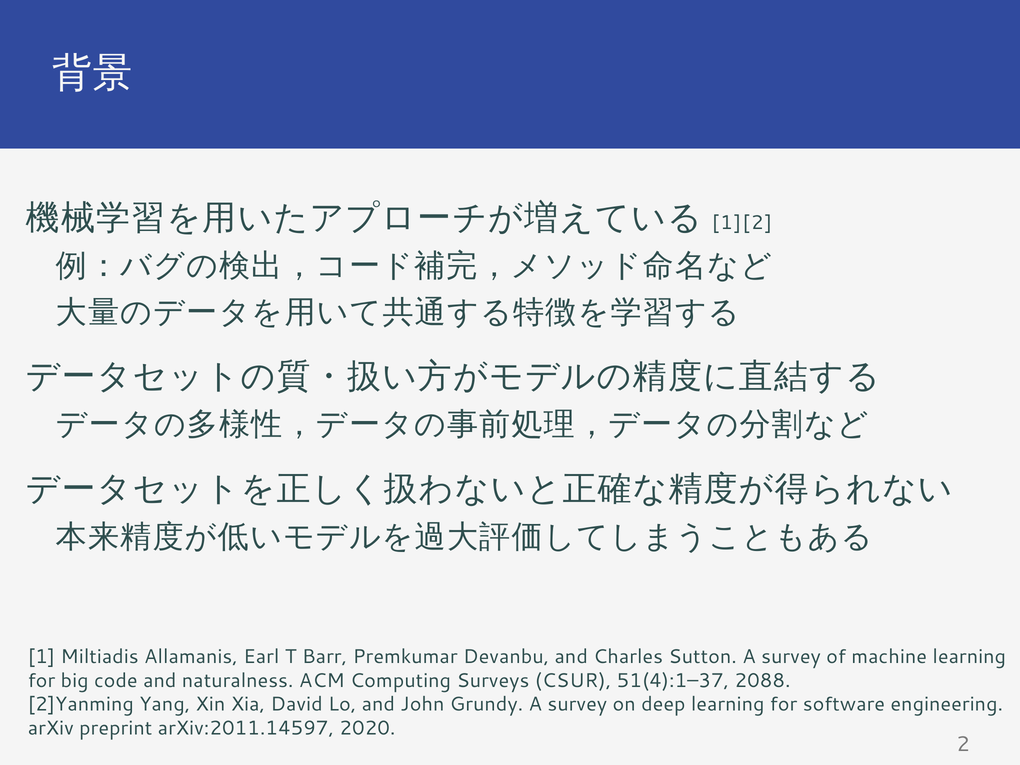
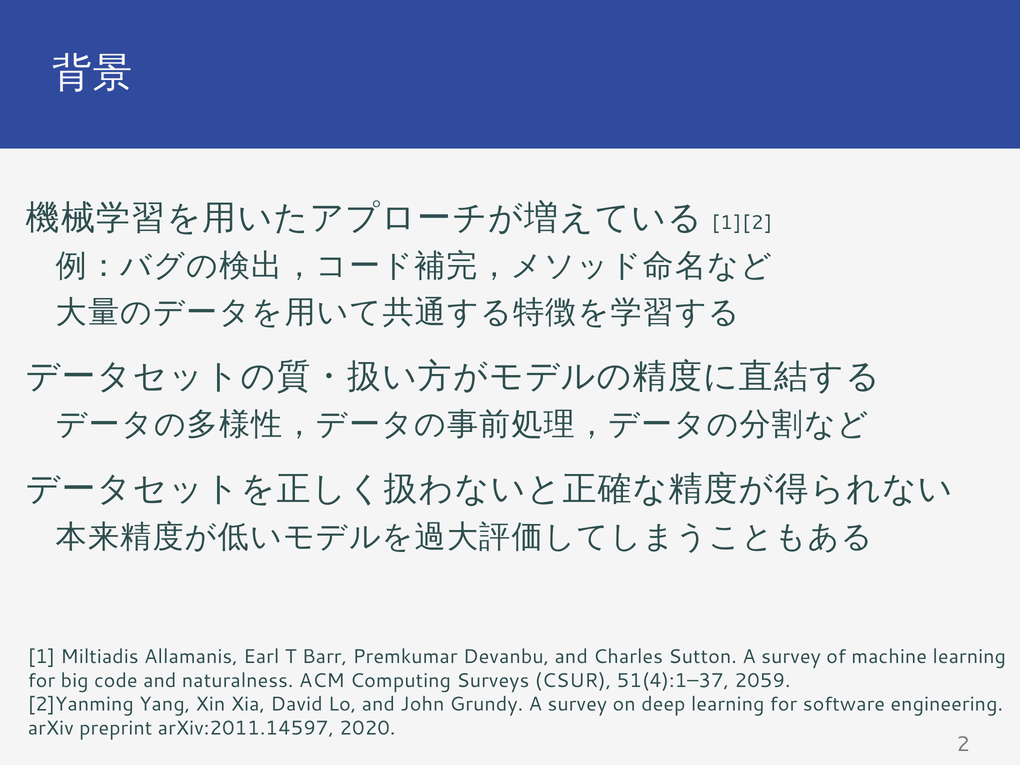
2088: 2088 -> 2059
